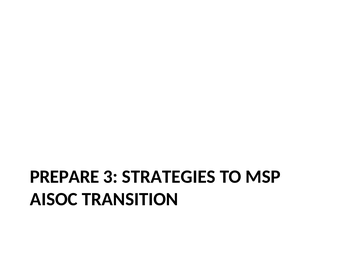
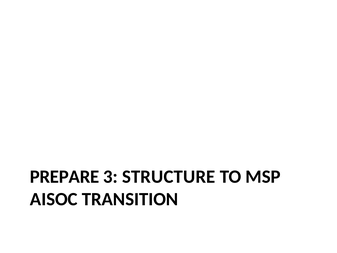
STRATEGIES: STRATEGIES -> STRUCTURE
